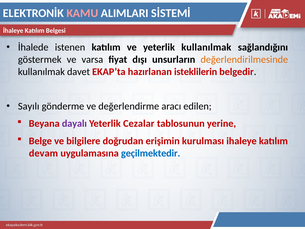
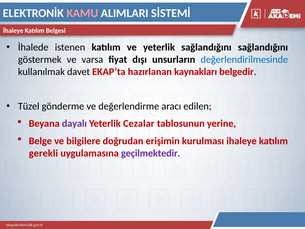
yeterlik kullanılmak: kullanılmak -> sağlandığını
değerlendirilmesinde colour: orange -> blue
isteklilerin: isteklilerin -> kaynakları
Sayılı: Sayılı -> Tüzel
devam: devam -> gerekli
geçilmektedir colour: blue -> purple
